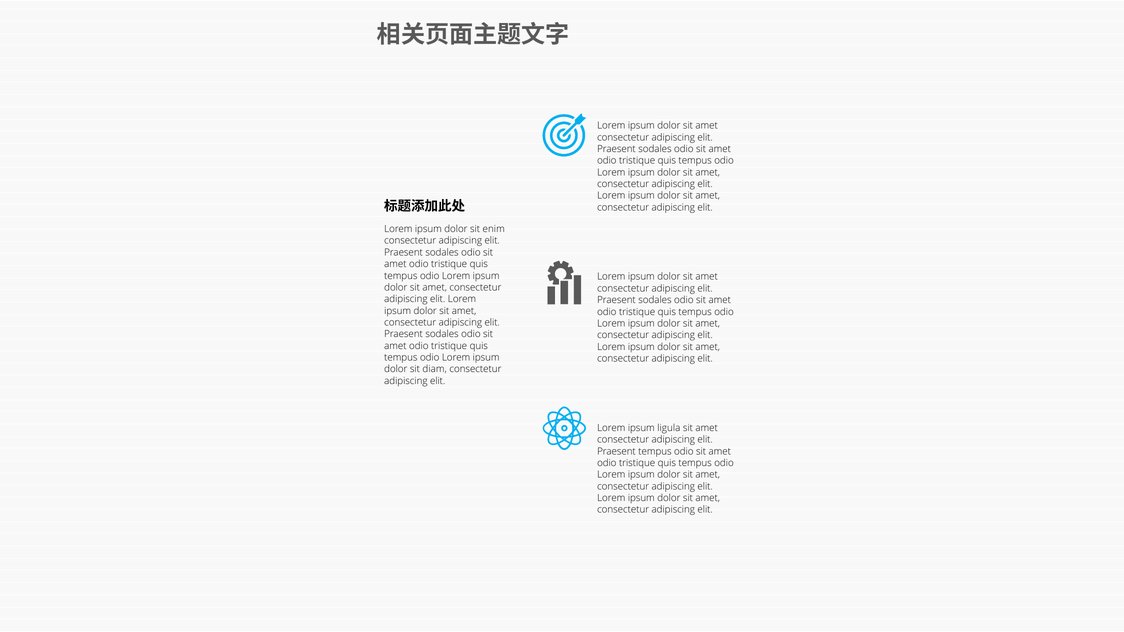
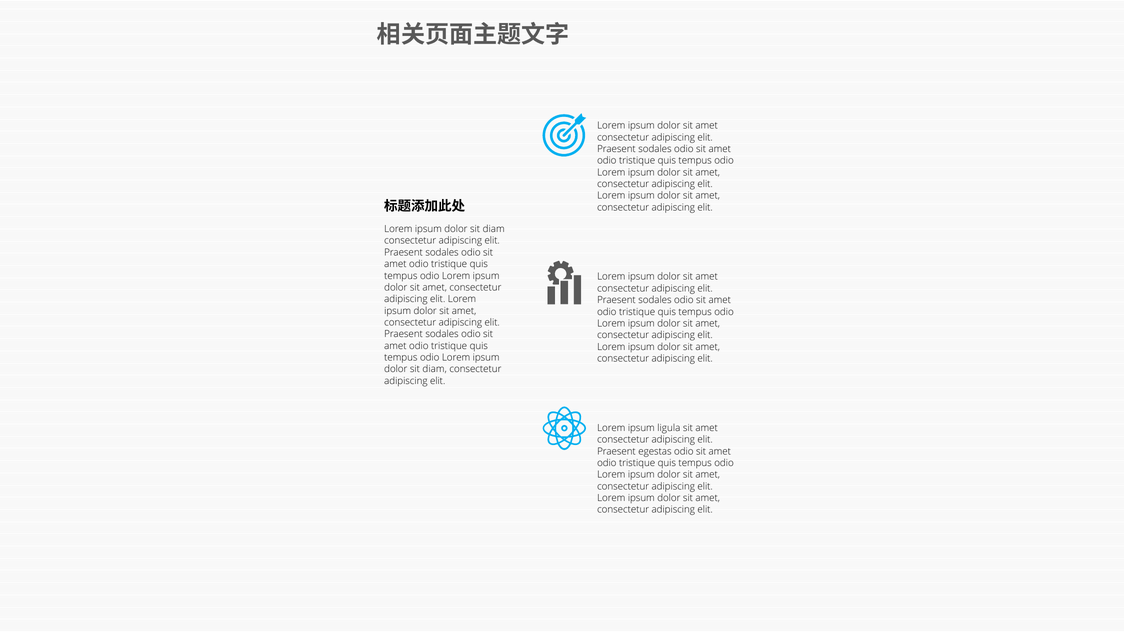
enim at (494, 229): enim -> diam
Praesent tempus: tempus -> egestas
